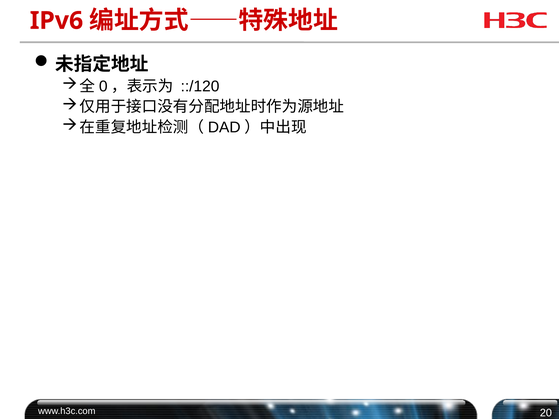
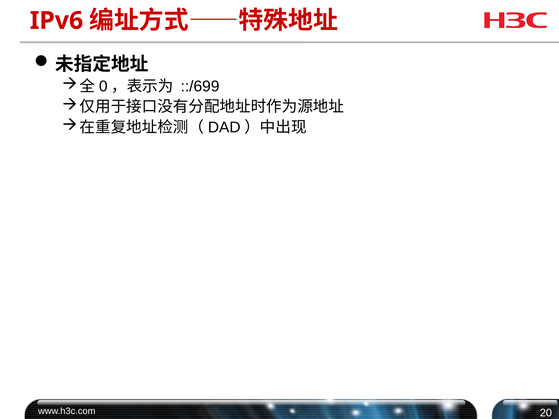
::/120: ::/120 -> ::/699
